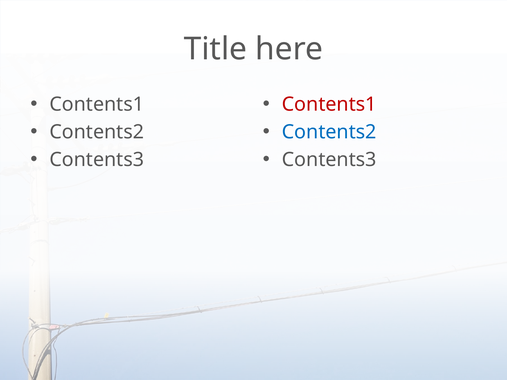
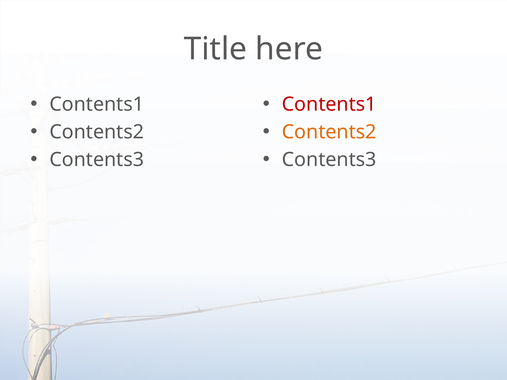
Contents2 at (329, 132) colour: blue -> orange
